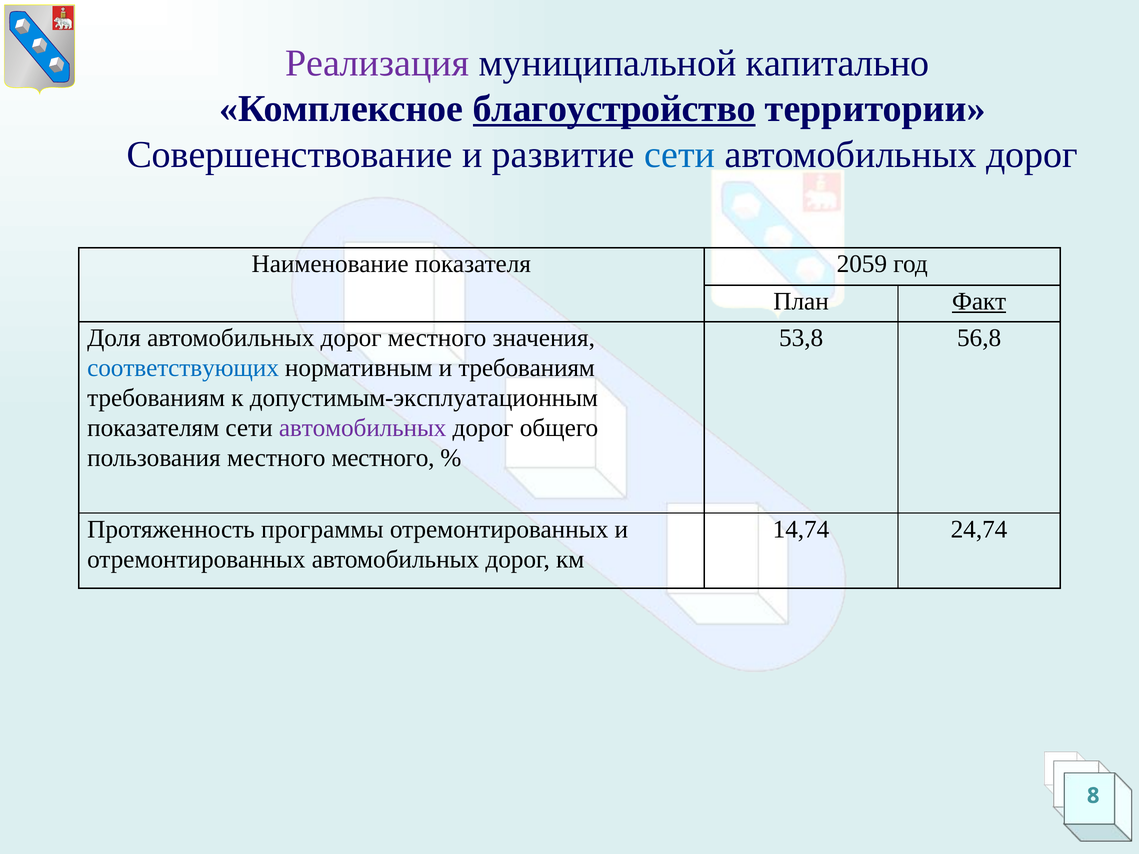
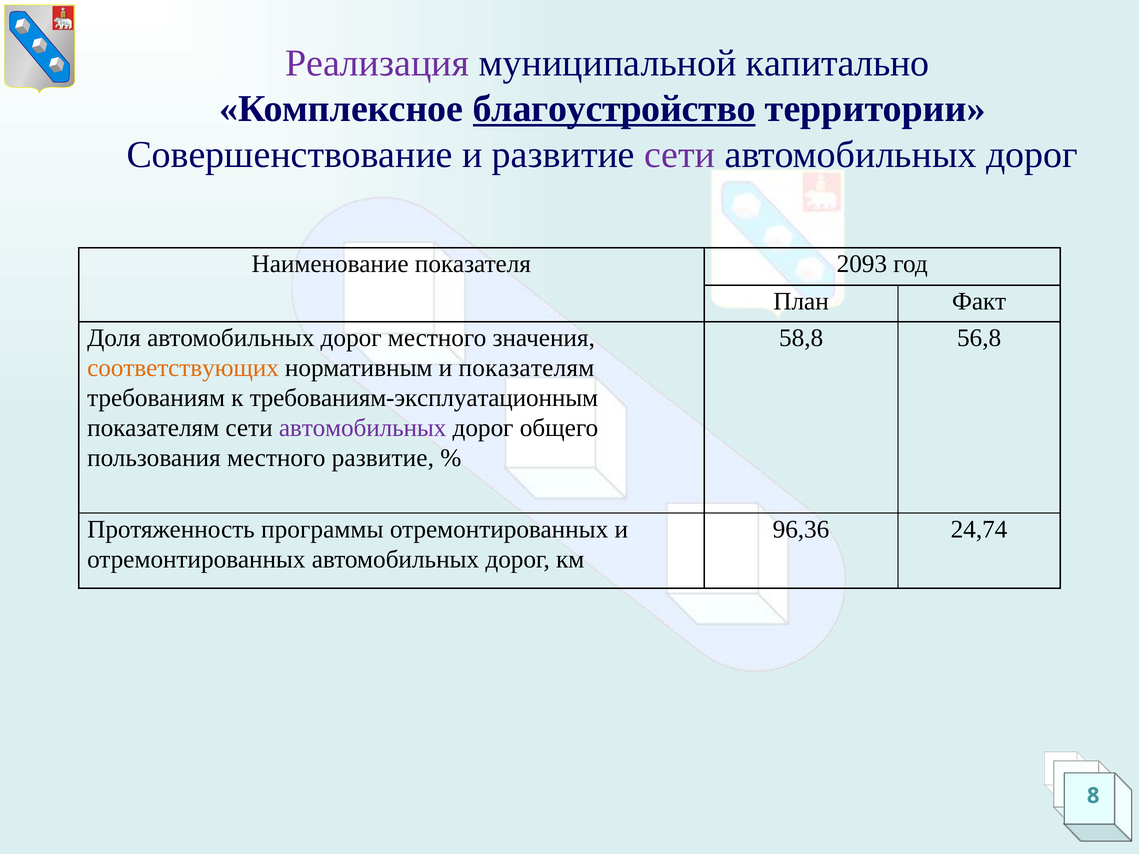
сети at (680, 155) colour: blue -> purple
2059: 2059 -> 2093
Факт underline: present -> none
53,8: 53,8 -> 58,8
соответствующих colour: blue -> orange
и требованиям: требованиям -> показателям
допустимым-эксплуатационным: допустимым-эксплуатационным -> требованиям-эксплуатационным
местного местного: местного -> развитие
14,74: 14,74 -> 96,36
